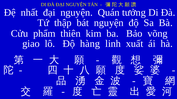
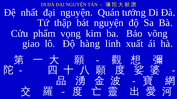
thiên: thiên -> vọng
